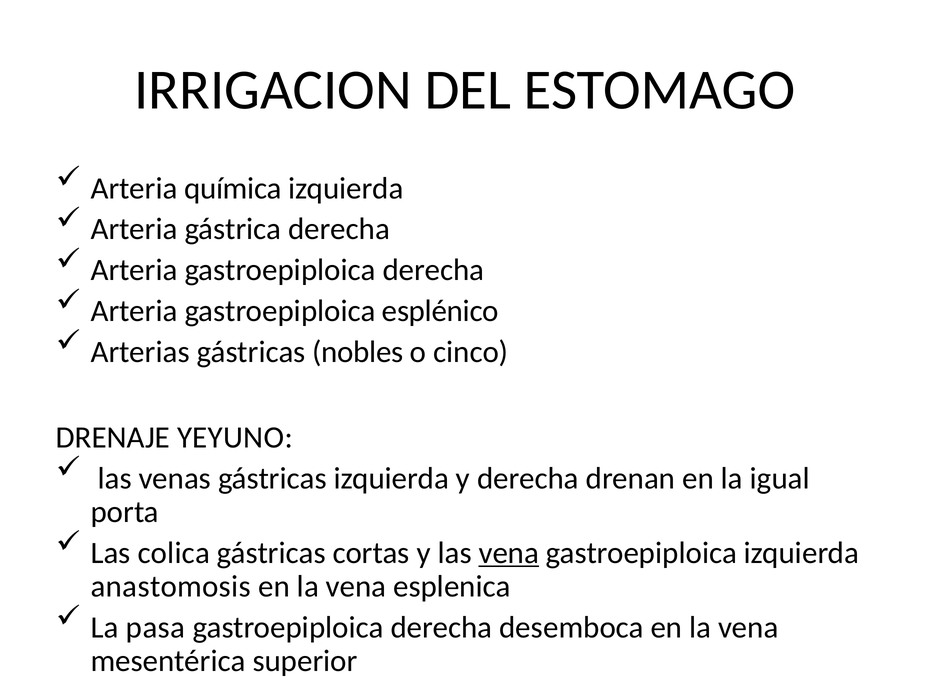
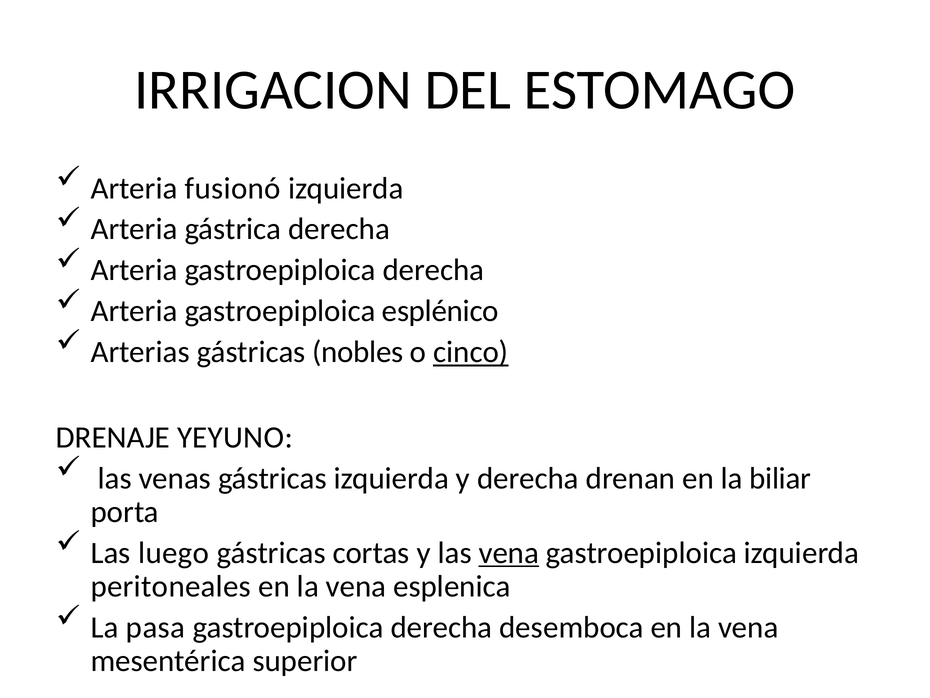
química: química -> fusionó
cinco underline: none -> present
igual: igual -> biliar
colica: colica -> luego
anastomosis: anastomosis -> peritoneales
